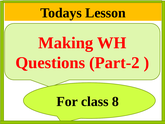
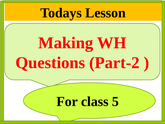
8: 8 -> 5
